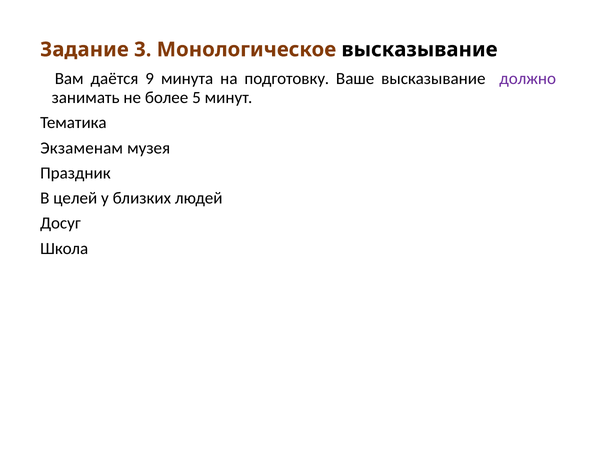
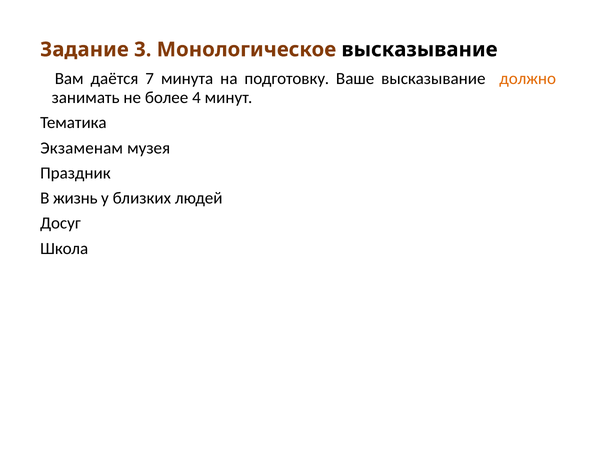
9: 9 -> 7
должно colour: purple -> orange
5: 5 -> 4
целей: целей -> жизнь
